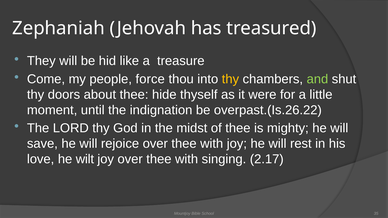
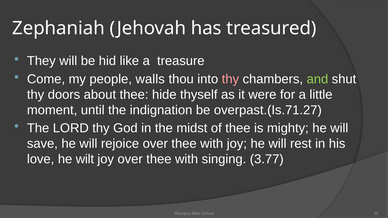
force: force -> walls
thy at (230, 79) colour: yellow -> pink
overpast.(Is.26.22: overpast.(Is.26.22 -> overpast.(Is.71.27
2.17: 2.17 -> 3.77
